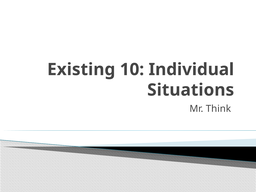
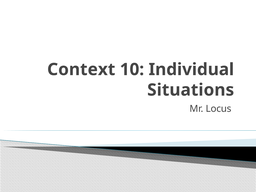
Existing: Existing -> Context
Think: Think -> Locus
